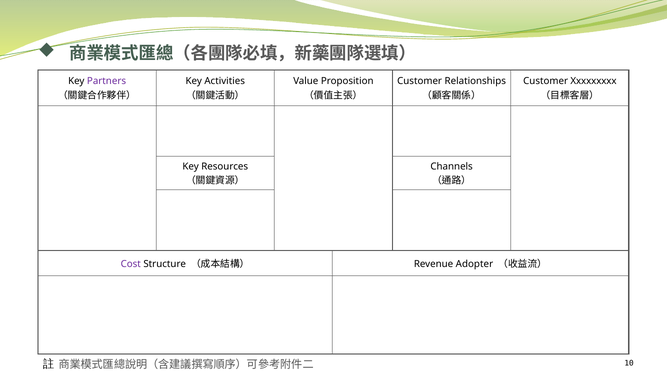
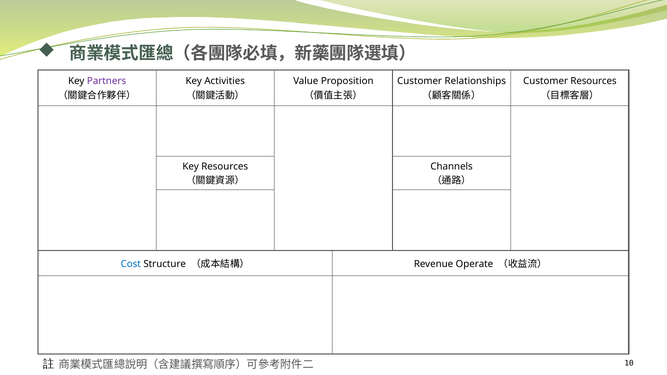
Customer Xxxxxxxxx: Xxxxxxxxx -> Resources
Cost colour: purple -> blue
Adopter: Adopter -> Operate
